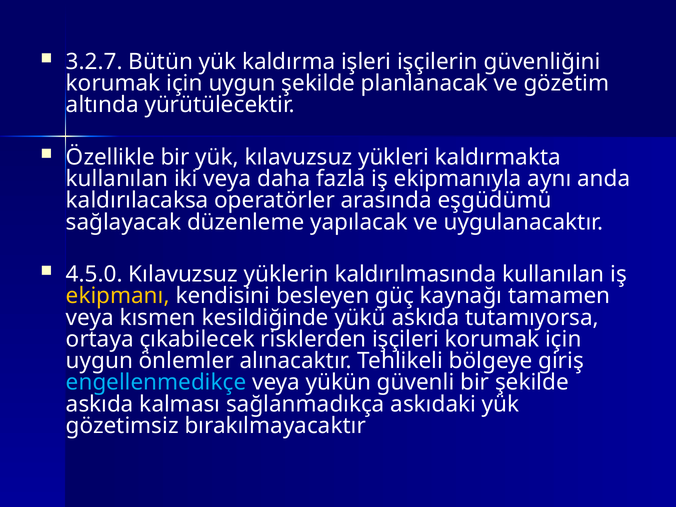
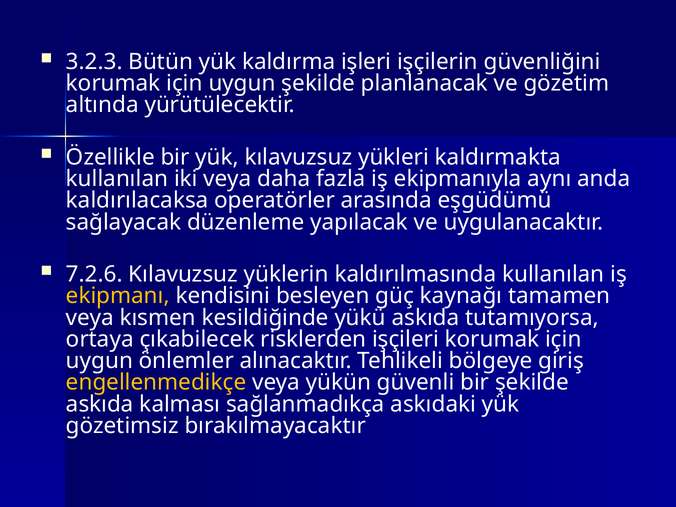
3.2.7: 3.2.7 -> 3.2.3
4.5.0: 4.5.0 -> 7.2.6
engellenmedikçe colour: light blue -> yellow
